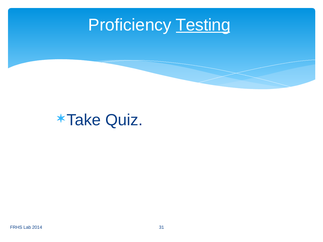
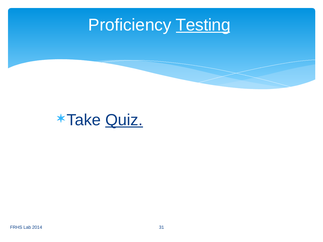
Quiz underline: none -> present
